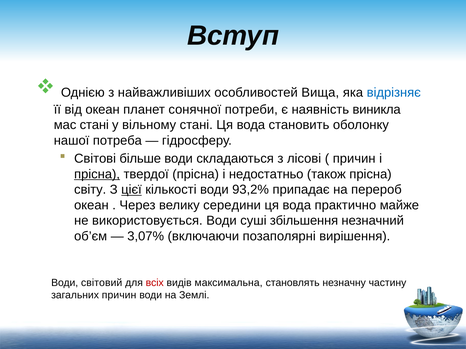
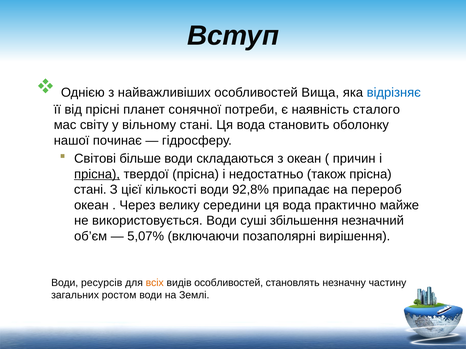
від океан: океан -> прісні
виникла: виникла -> сталого
мас стані: стані -> світу
потреба: потреба -> починає
з лісові: лісові -> океан
світу at (90, 190): світу -> стані
цієї underline: present -> none
93,2%: 93,2% -> 92,8%
3,07%: 3,07% -> 5,07%
світовий: світовий -> ресурсів
всіх colour: red -> orange
видів максимальна: максимальна -> особливостей
загальних причин: причин -> ростом
